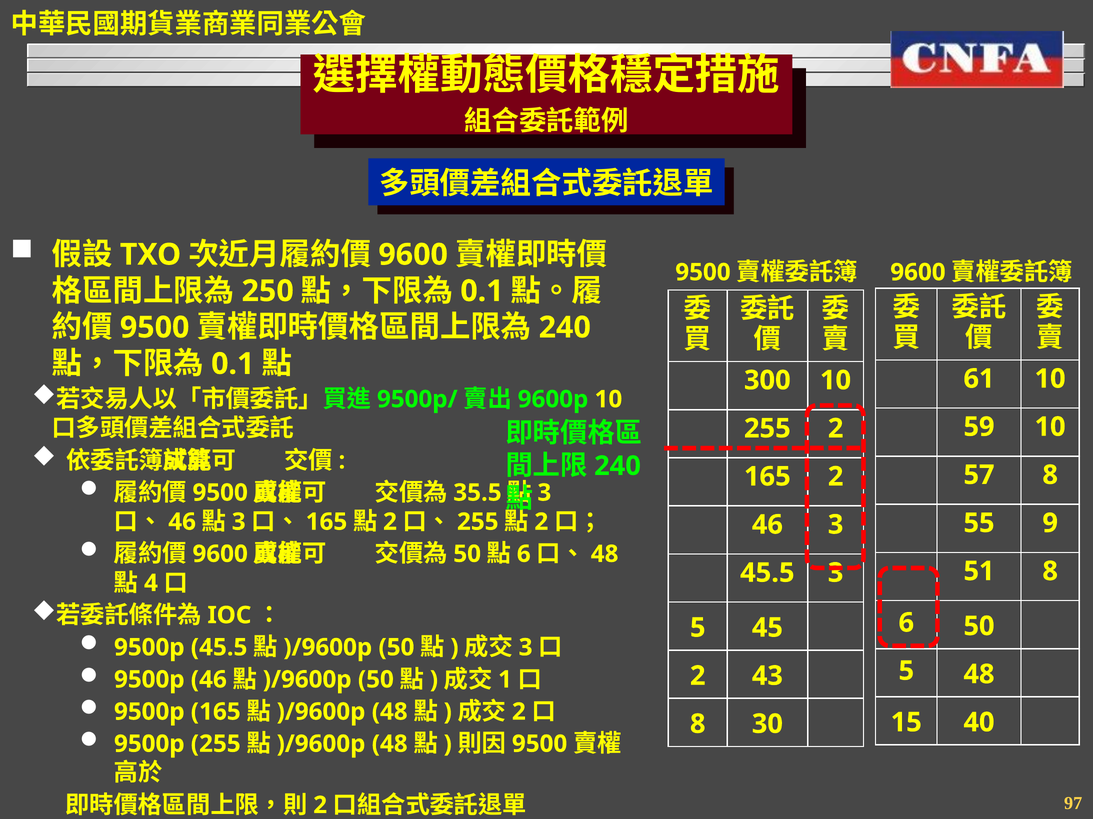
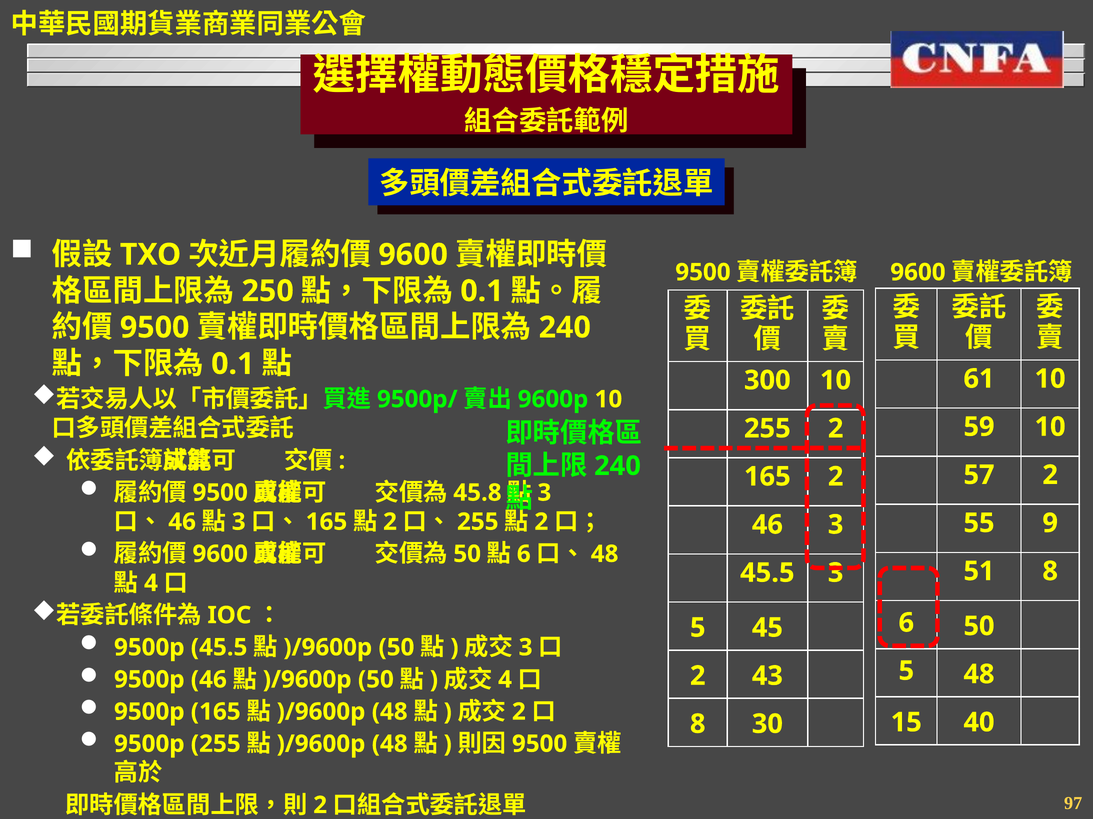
57 8: 8 -> 2
35.5: 35.5 -> 45.8
1 at (505, 680): 1 -> 4
